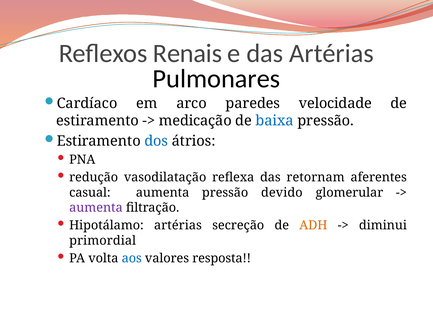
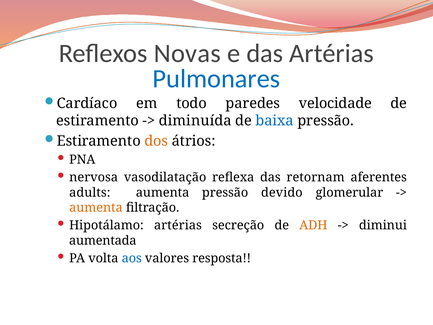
Renais: Renais -> Novas
Pulmonares colour: black -> blue
arco: arco -> todo
medicação: medicação -> diminuída
dos colour: blue -> orange
redução: redução -> nervosa
casual: casual -> adults
aumenta at (96, 208) colour: purple -> orange
primordial: primordial -> aumentada
